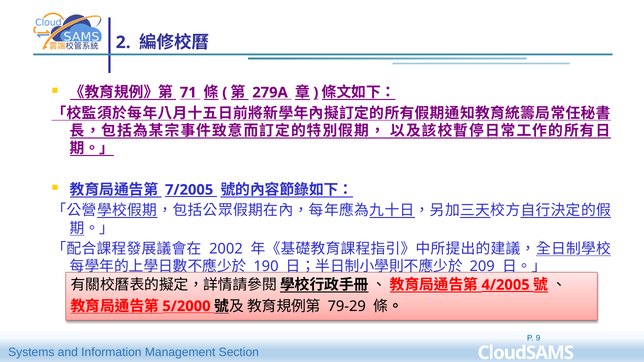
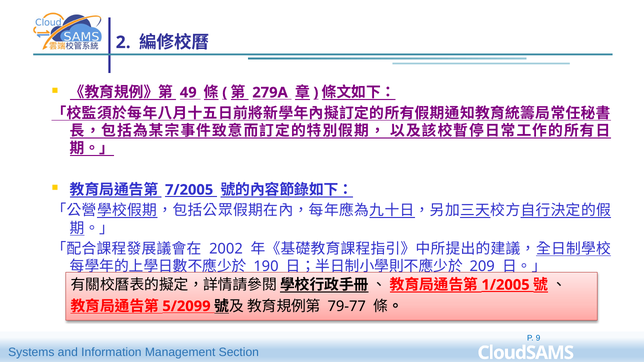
71: 71 -> 49
4/2005: 4/2005 -> 1/2005
5/2000: 5/2000 -> 5/2099
79-29: 79-29 -> 79-77
